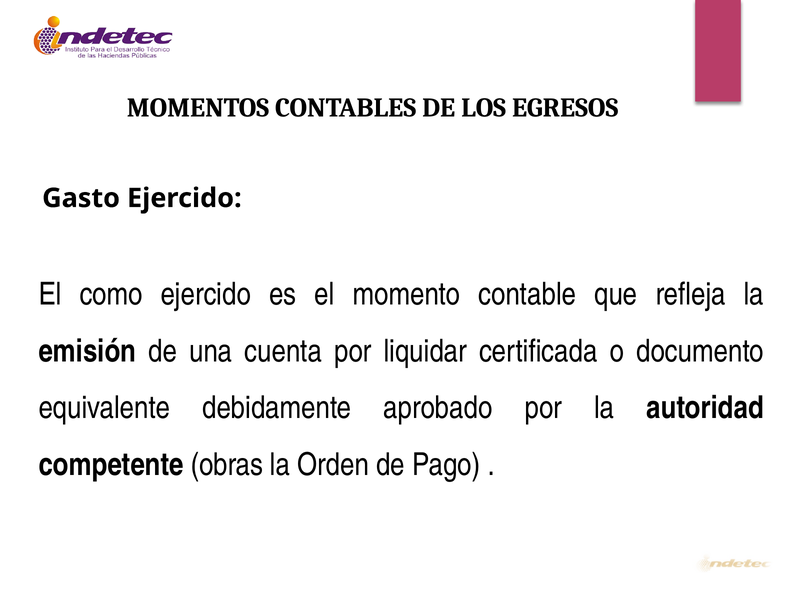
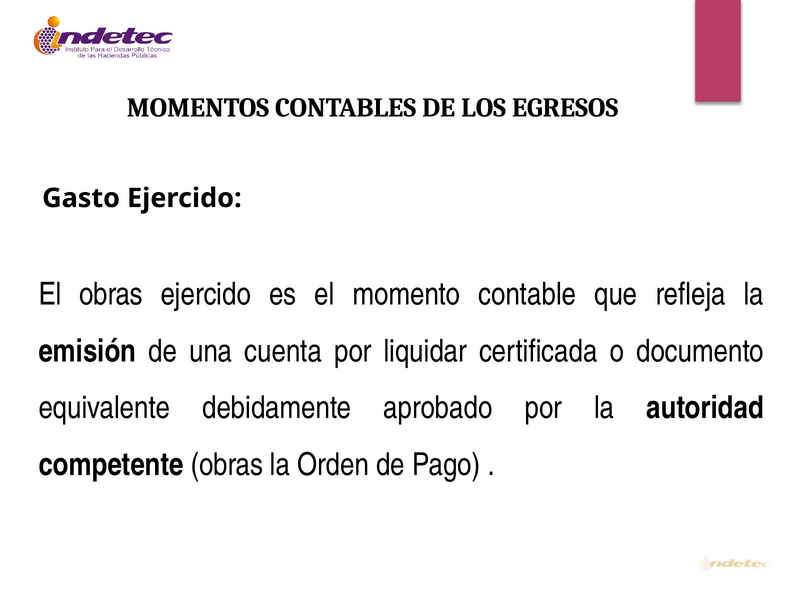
El como: como -> obras
